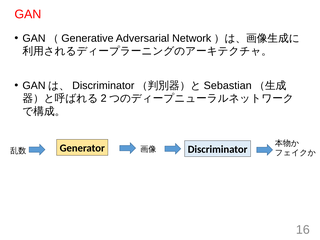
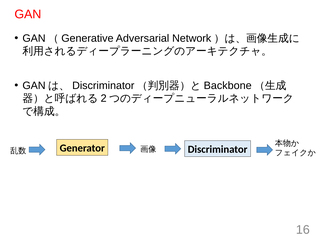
Sebastian: Sebastian -> Backbone
